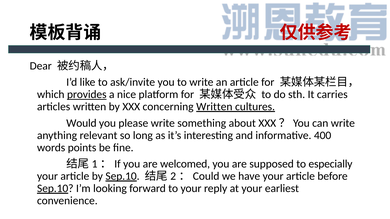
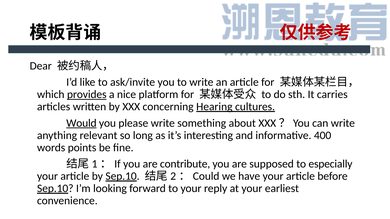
concerning Written: Written -> Hearing
Would underline: none -> present
welcomed: welcomed -> contribute
